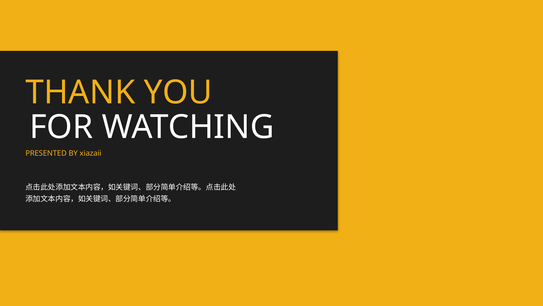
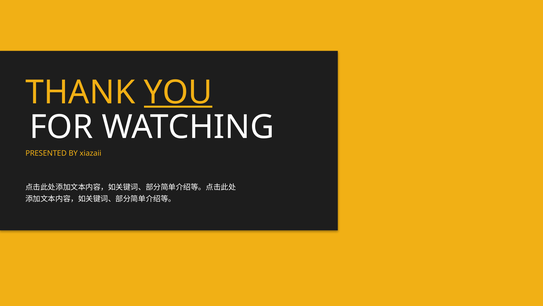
YOU underline: none -> present
